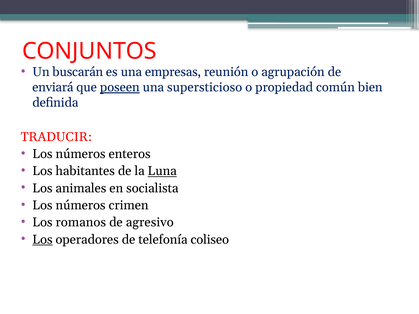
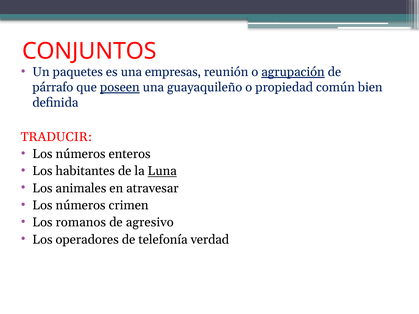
buscarán: buscarán -> paquetes
agrupación underline: none -> present
enviará: enviará -> párrafo
supersticioso: supersticioso -> guayaquileño
socialista: socialista -> atravesar
Los at (42, 240) underline: present -> none
coliseo: coliseo -> verdad
